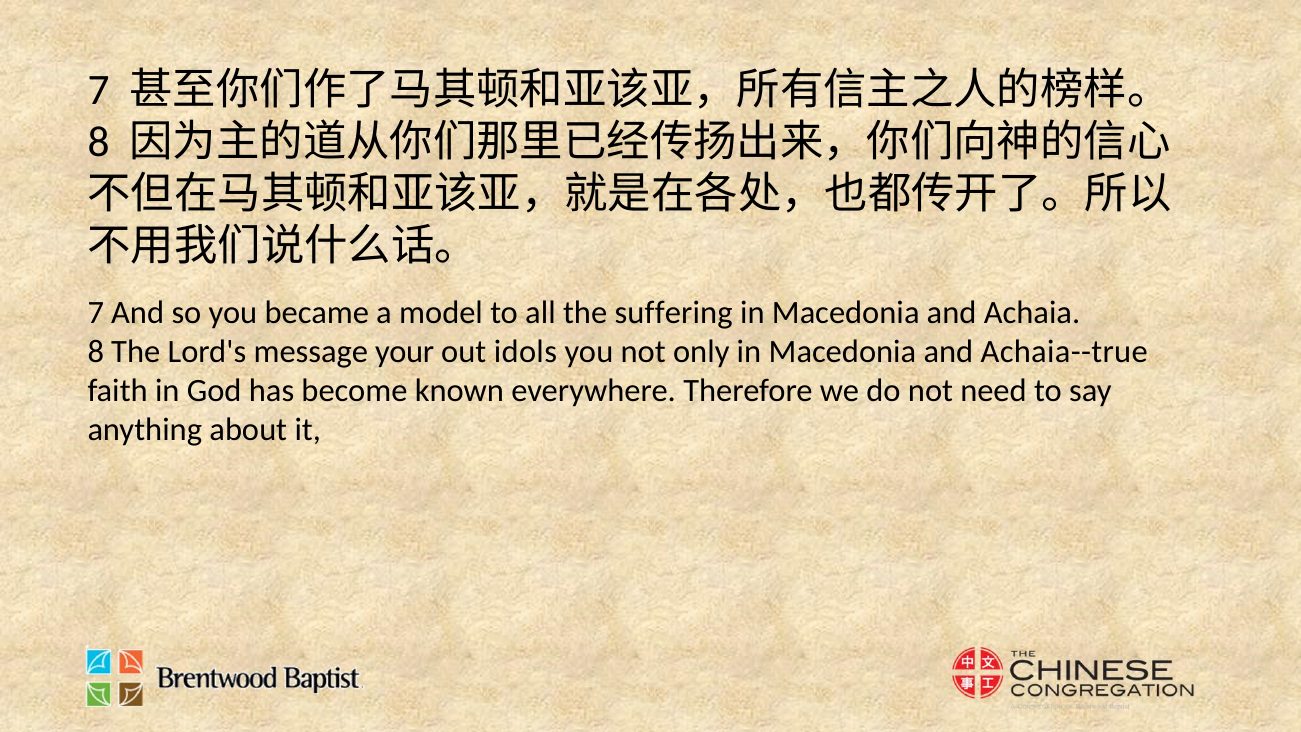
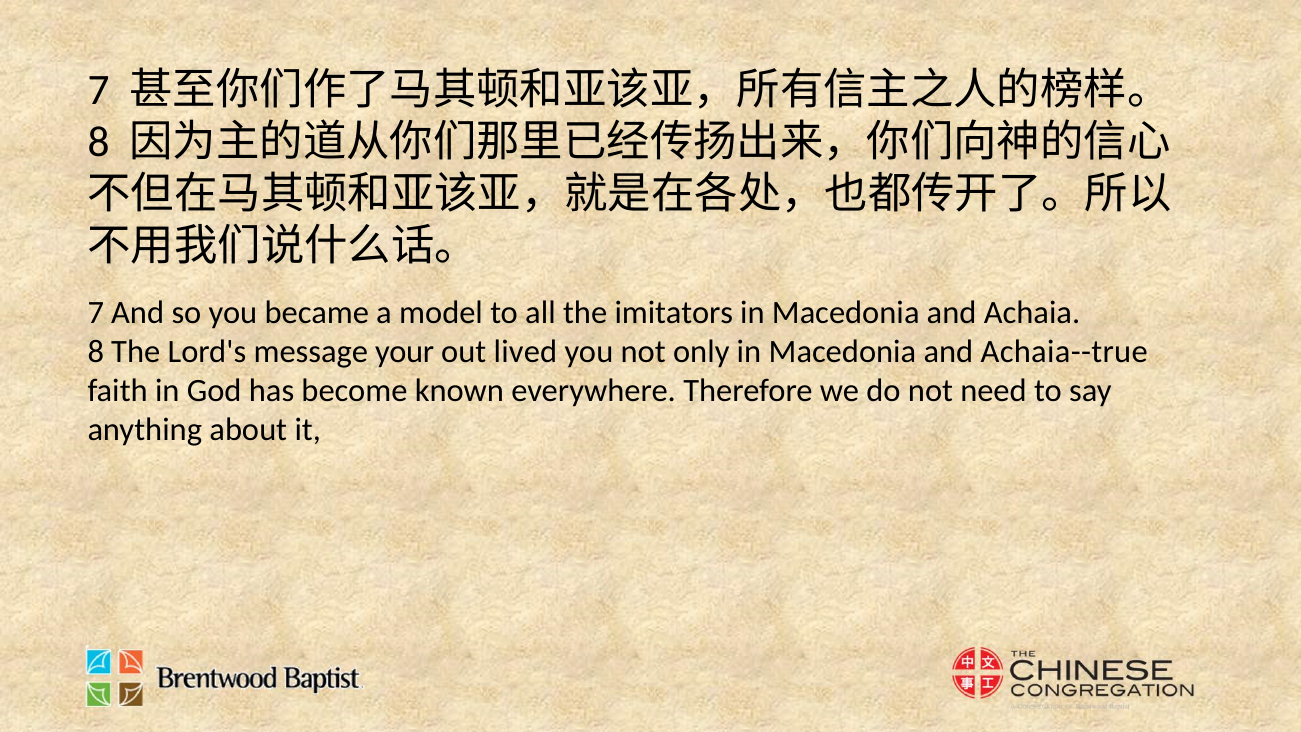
suffering: suffering -> imitators
idols: idols -> lived
